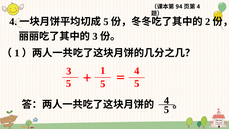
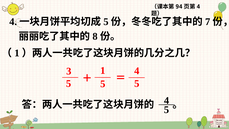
2: 2 -> 7
3 at (95, 36): 3 -> 8
